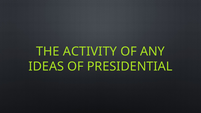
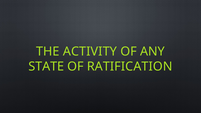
IDEAS: IDEAS -> STATE
PRESIDENTIAL: PRESIDENTIAL -> RATIFICATION
